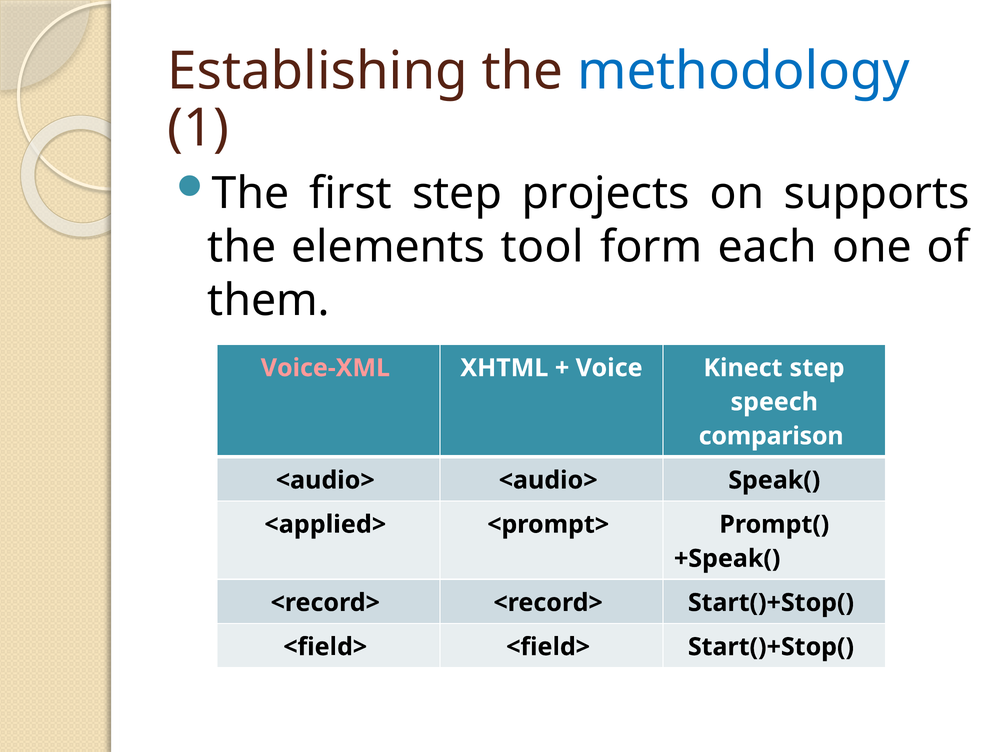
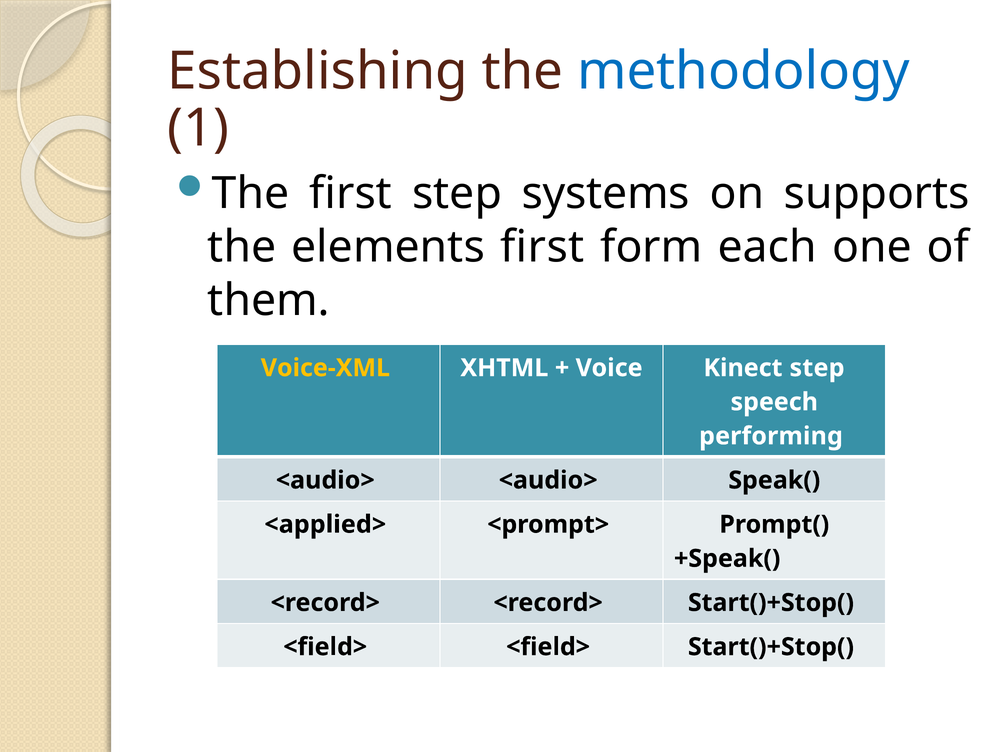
projects: projects -> systems
elements tool: tool -> first
Voice-XML colour: pink -> yellow
comparison: comparison -> performing
